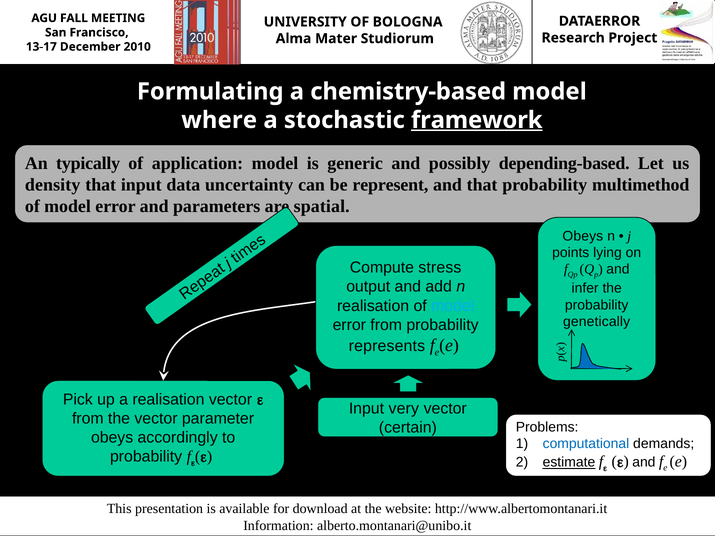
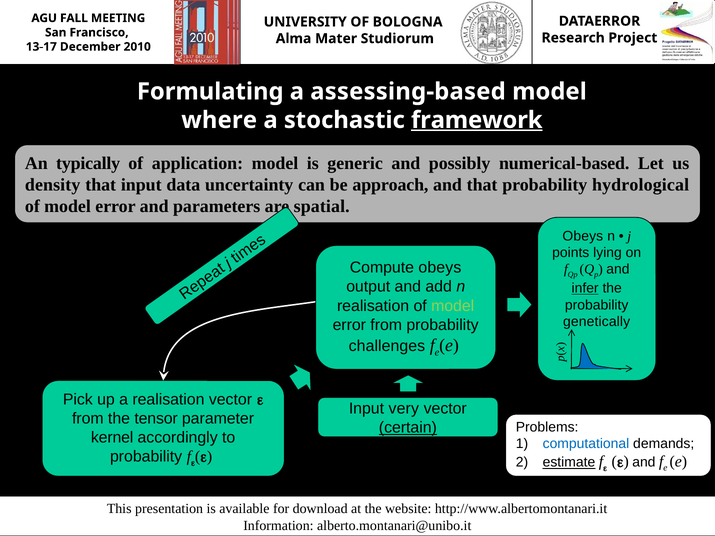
chemistry-based: chemistry-based -> assessing-based
depending-based: depending-based -> numerical-based
represent: represent -> approach
multimethod: multimethod -> hydrological
Compute stress: stress -> obeys
infer underline: none -> present
model at (453, 306) colour: light blue -> light green
represents: represents -> challenges
the vector: vector -> tensor
certain underline: none -> present
obeys at (112, 438): obeys -> kernel
